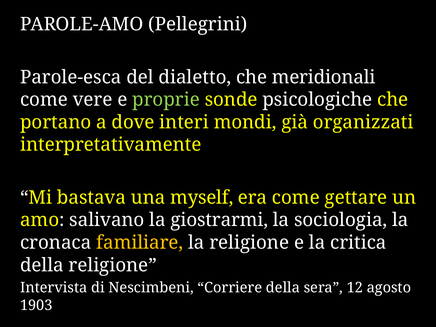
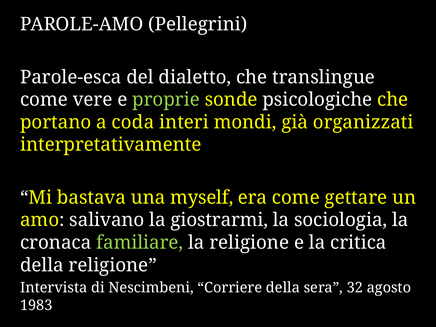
meridionali: meridionali -> translingue
dove: dove -> coda
familiare colour: yellow -> light green
12: 12 -> 32
1903: 1903 -> 1983
